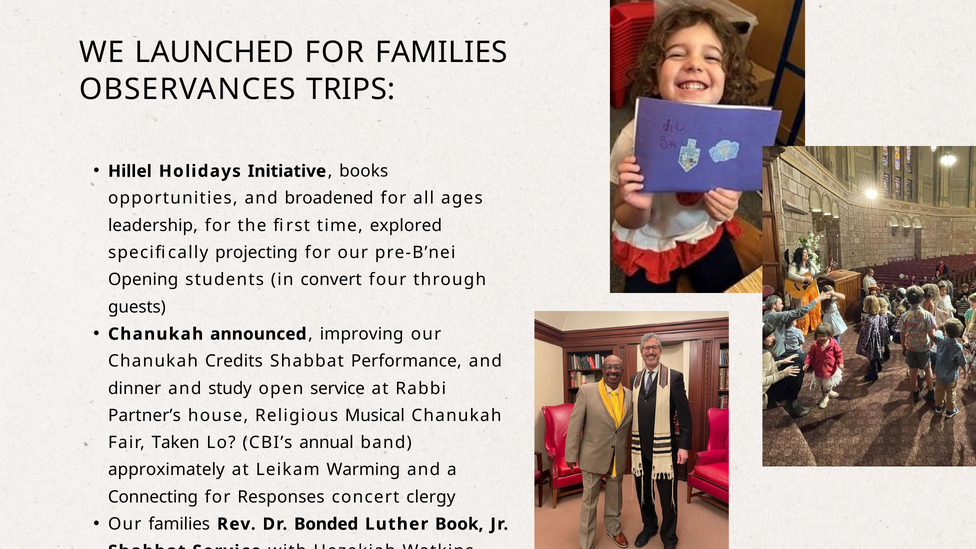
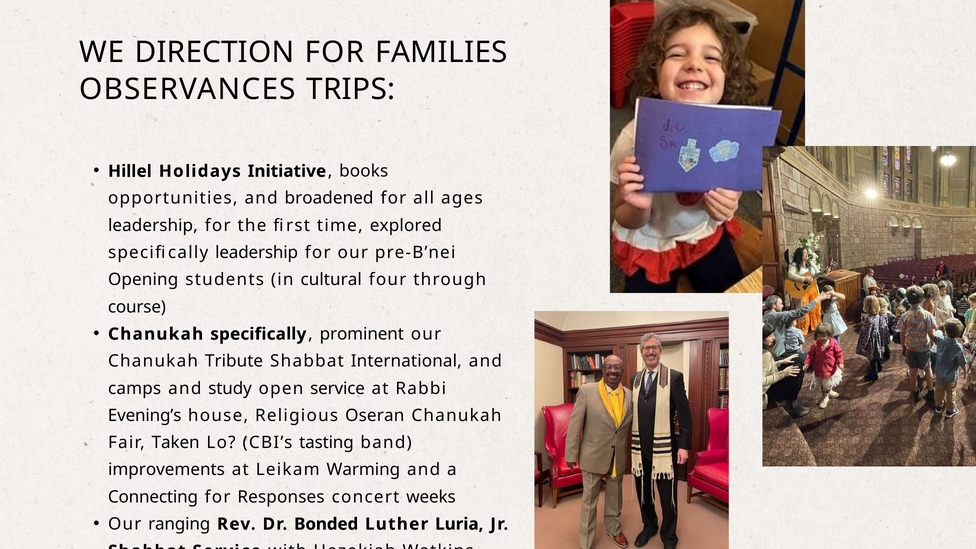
LAUNCHED: LAUNCHED -> DIRECTION
specifically projecting: projecting -> leadership
convert: convert -> cultural
guests: guests -> course
Chanukah announced: announced -> specifically
improving: improving -> prominent
Credits: Credits -> Tribute
Performance: Performance -> International
dinner: dinner -> camps
Partner’s: Partner’s -> Evening’s
Musical: Musical -> Oseran
annual: annual -> tasting
approximately: approximately -> improvements
clergy: clergy -> weeks
Our families: families -> ranging
Book: Book -> Luria
